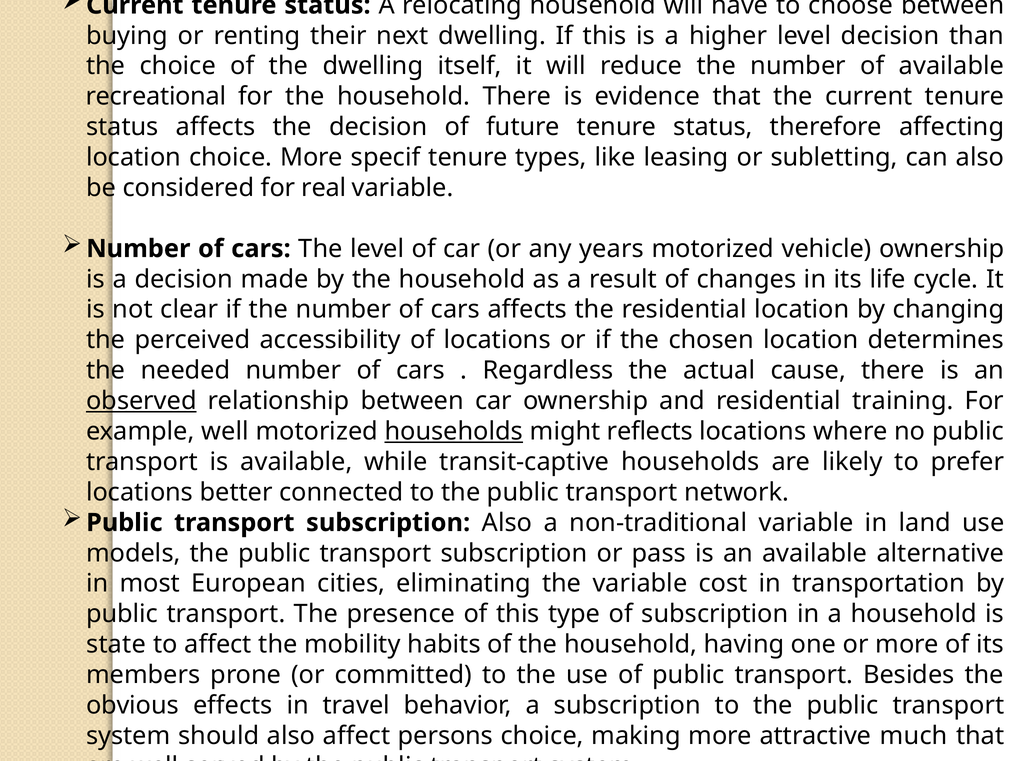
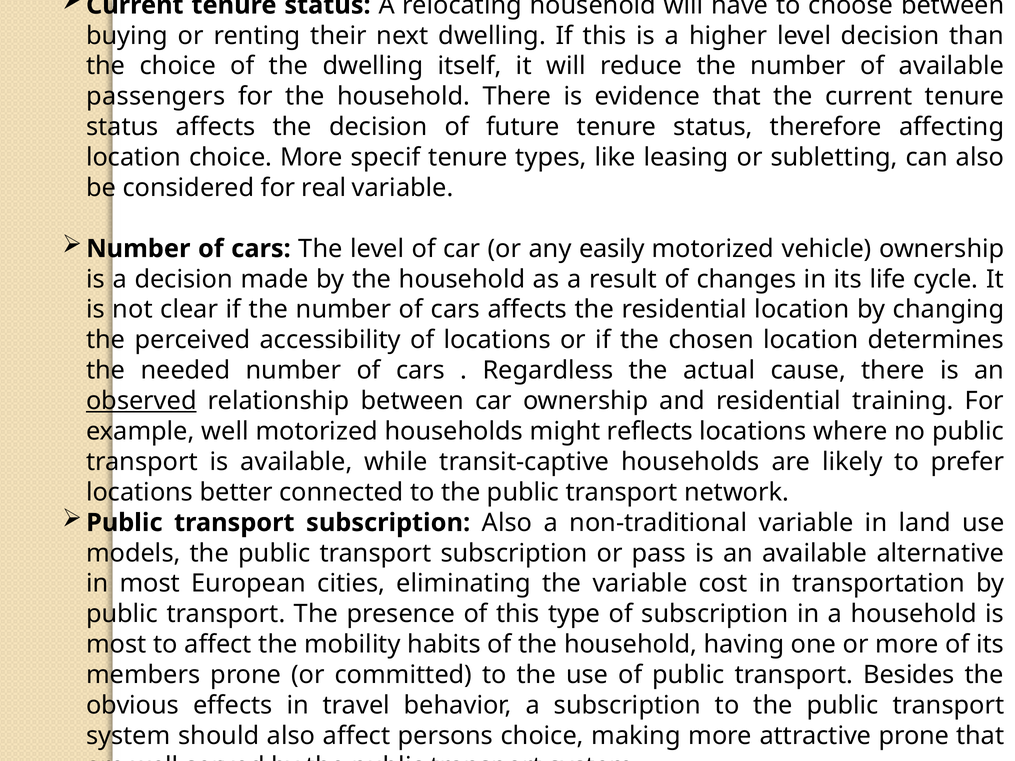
recreational: recreational -> passengers
years: years -> easily
households at (454, 432) underline: present -> none
state at (116, 645): state -> most
attractive much: much -> prone
